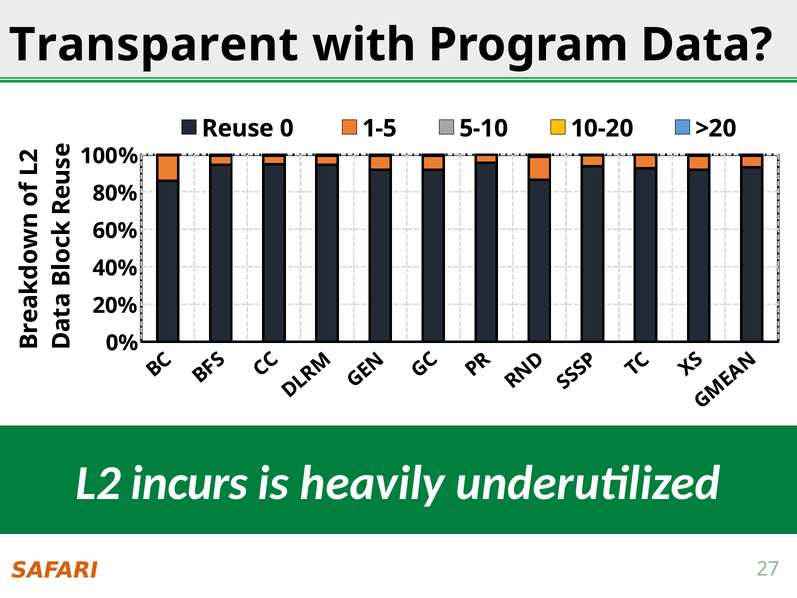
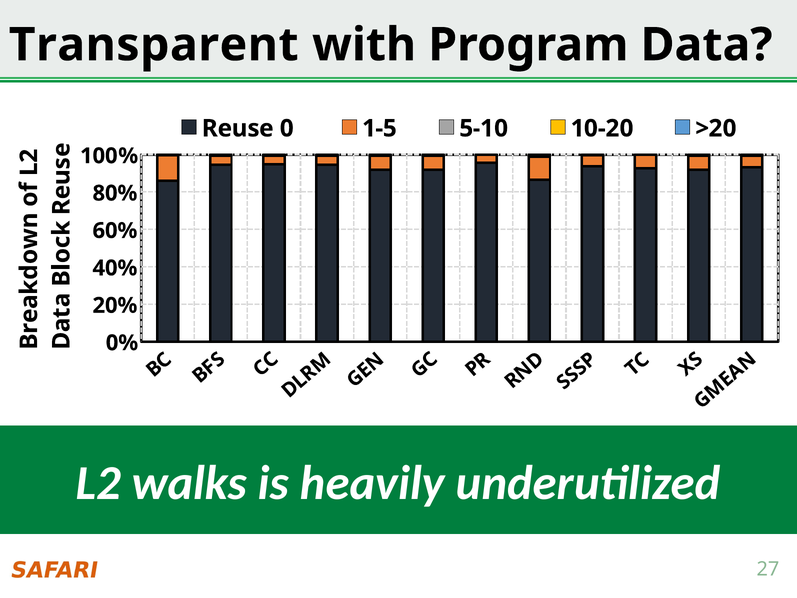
incurs: incurs -> walks
